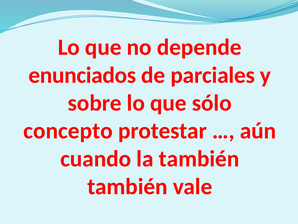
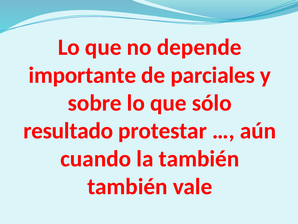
enunciados: enunciados -> importante
concepto: concepto -> resultado
